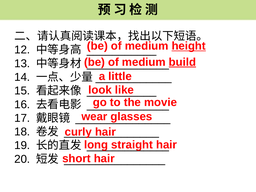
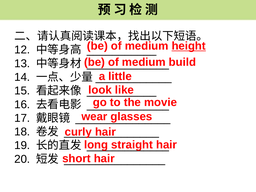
build underline: present -> none
